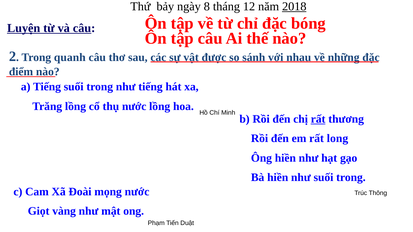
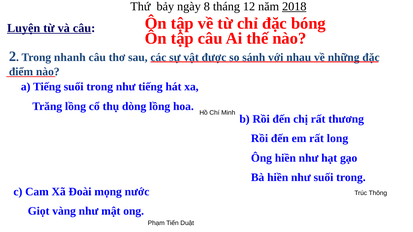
quanh: quanh -> nhanh
thụ nước: nước -> dòng
rất at (318, 119) underline: present -> none
